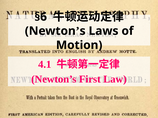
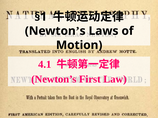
§6: §6 -> §1
